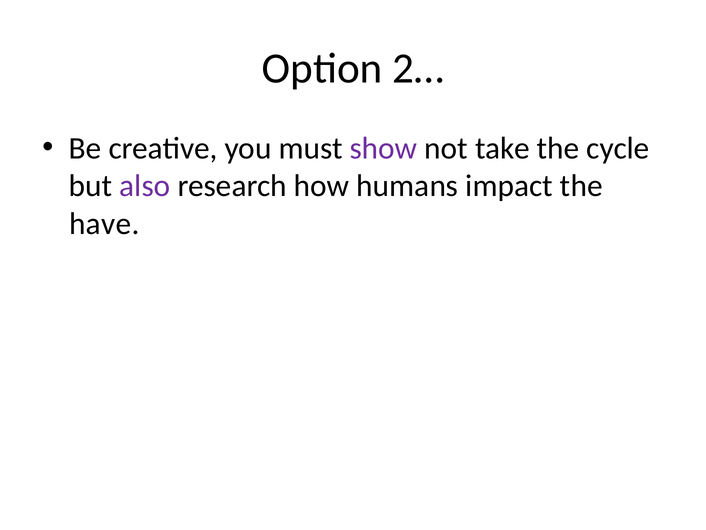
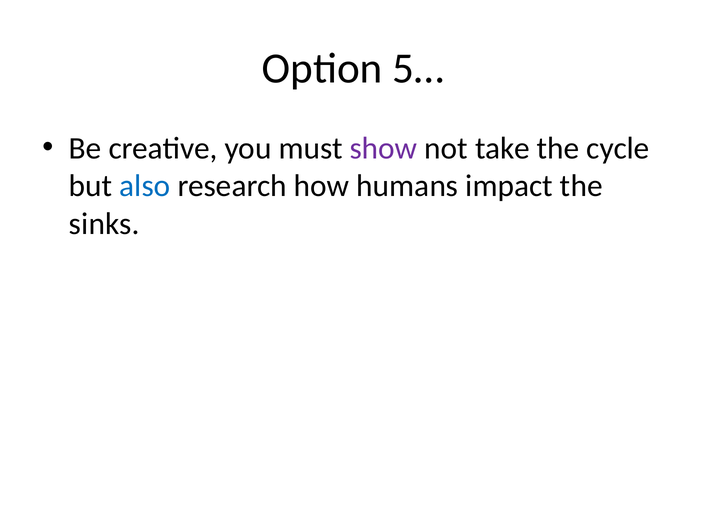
2…: 2… -> 5…
also colour: purple -> blue
have: have -> sinks
